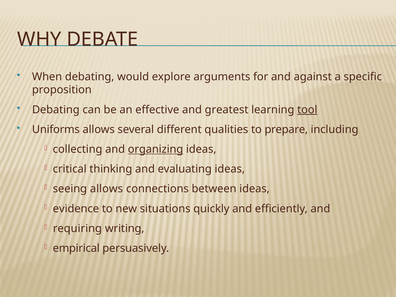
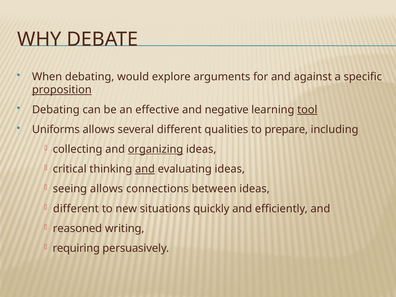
proposition underline: none -> present
greatest: greatest -> negative
and at (145, 169) underline: none -> present
evidence at (76, 209): evidence -> different
requiring: requiring -> reasoned
empirical: empirical -> requiring
